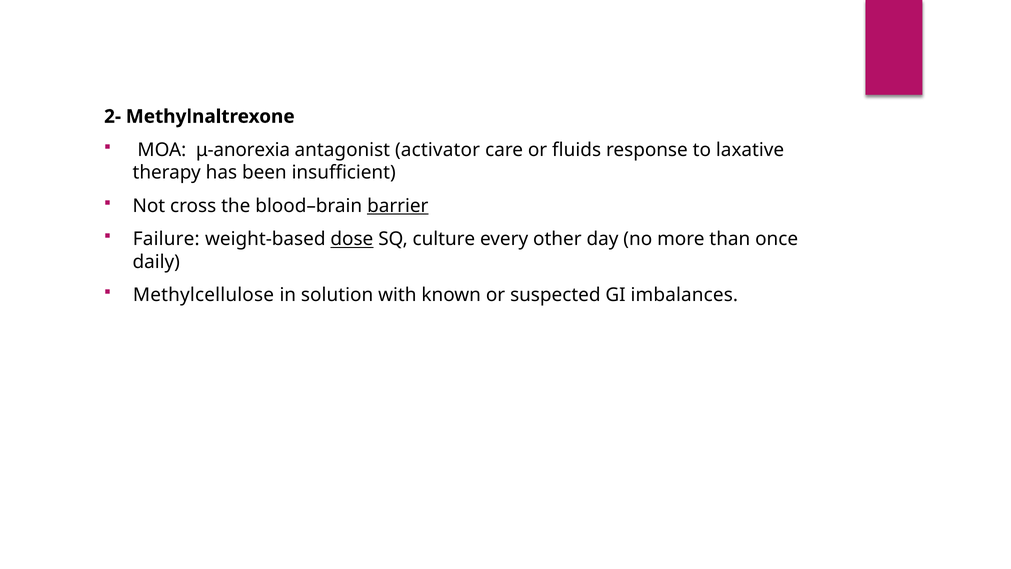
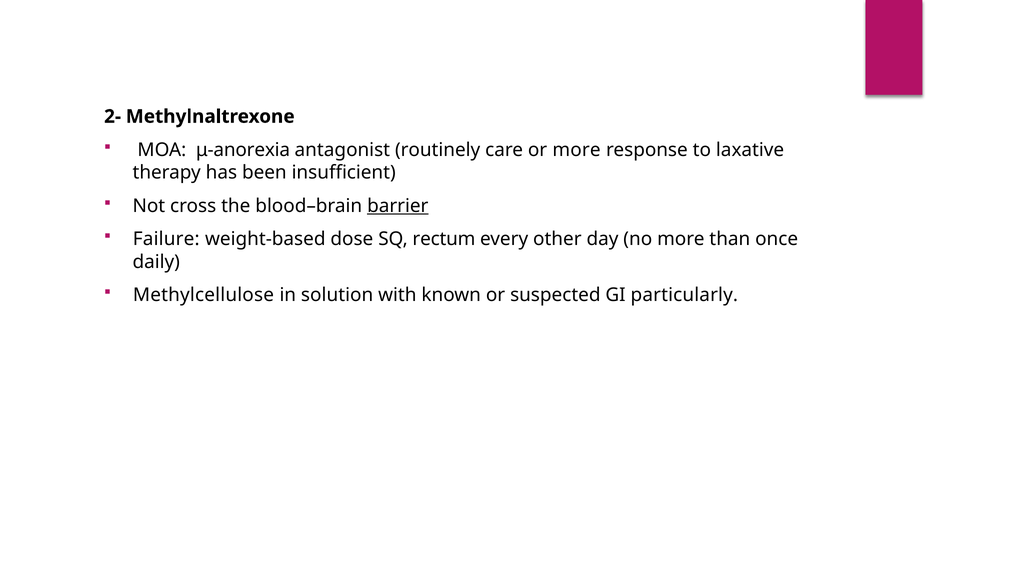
activator: activator -> routinely
or fluids: fluids -> more
dose underline: present -> none
culture: culture -> rectum
imbalances: imbalances -> particularly
